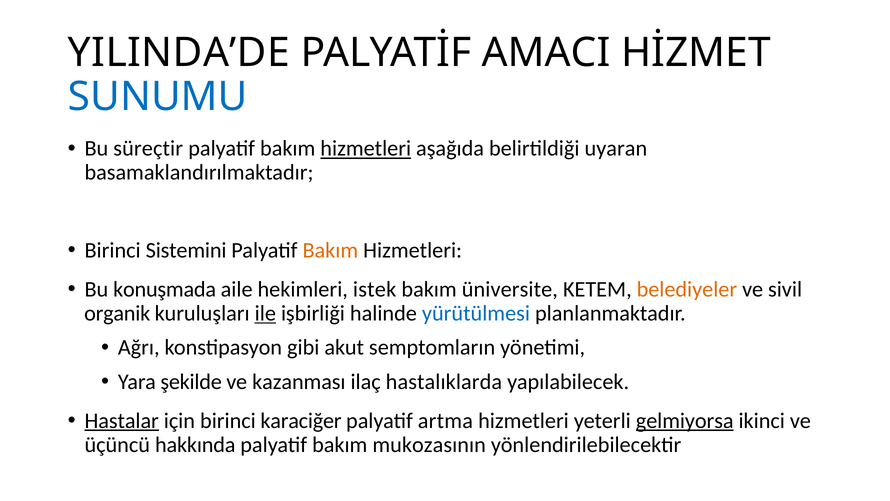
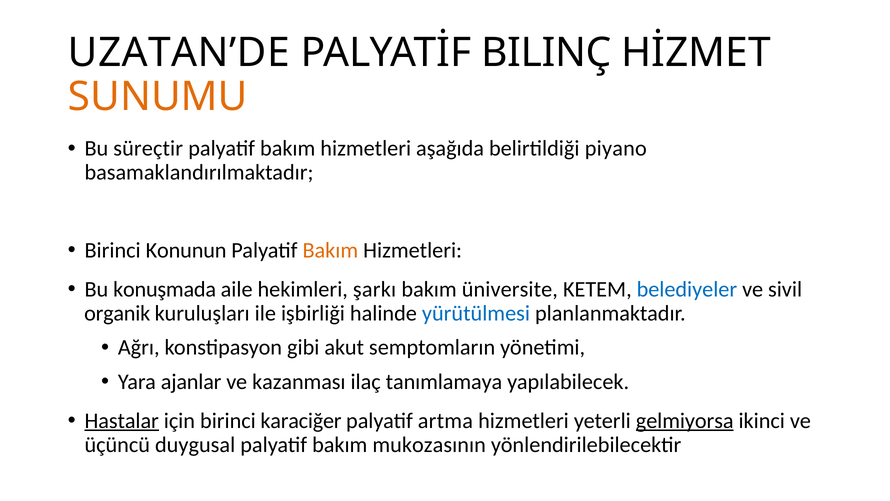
YILINDA’DE: YILINDA’DE -> UZATAN’DE
AMACI: AMACI -> BILINÇ
SUNUMU colour: blue -> orange
hizmetleri at (366, 148) underline: present -> none
uyaran: uyaran -> piyano
Sistemini: Sistemini -> Konunun
istek: istek -> şarkı
belediyeler colour: orange -> blue
ile underline: present -> none
şekilde: şekilde -> ajanlar
hastalıklarda: hastalıklarda -> tanımlamaya
hakkında: hakkında -> duygusal
